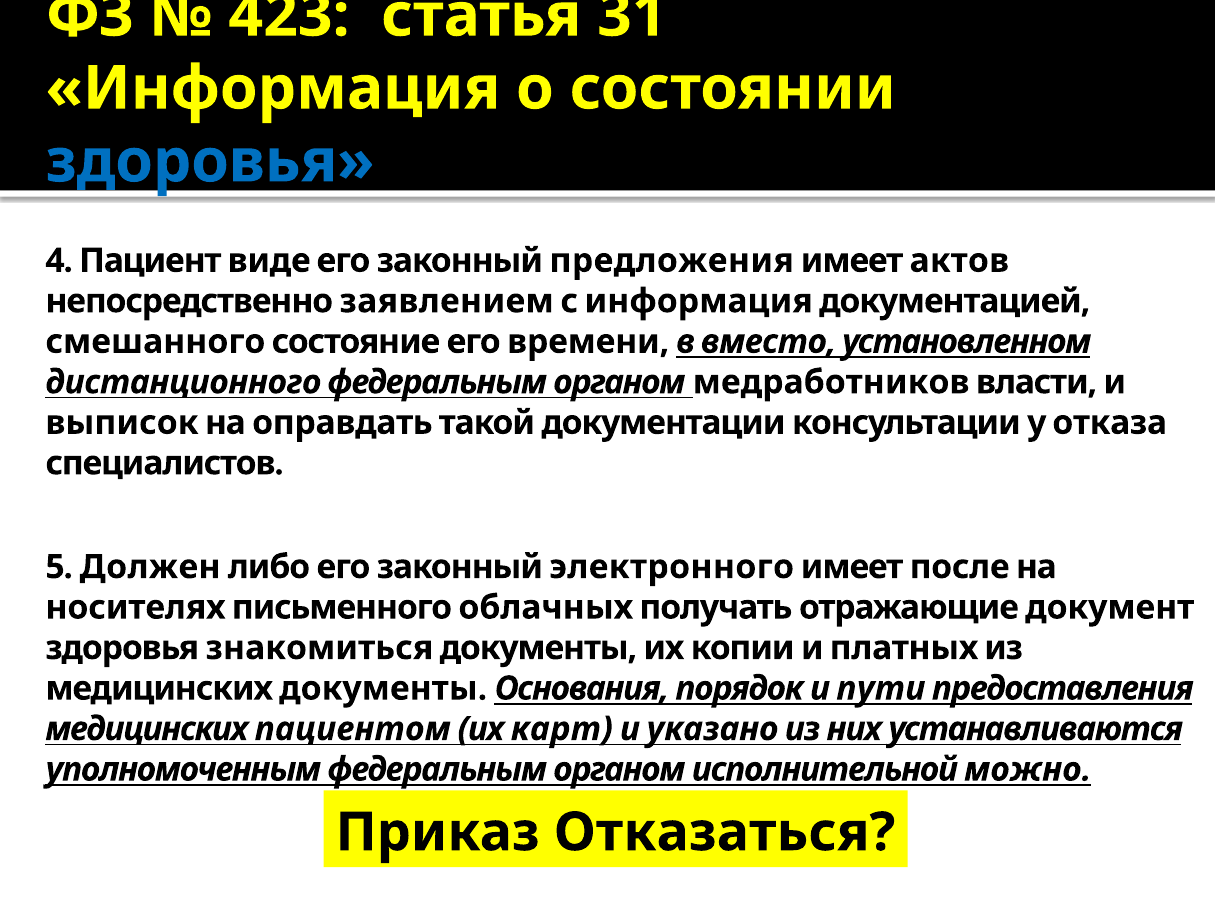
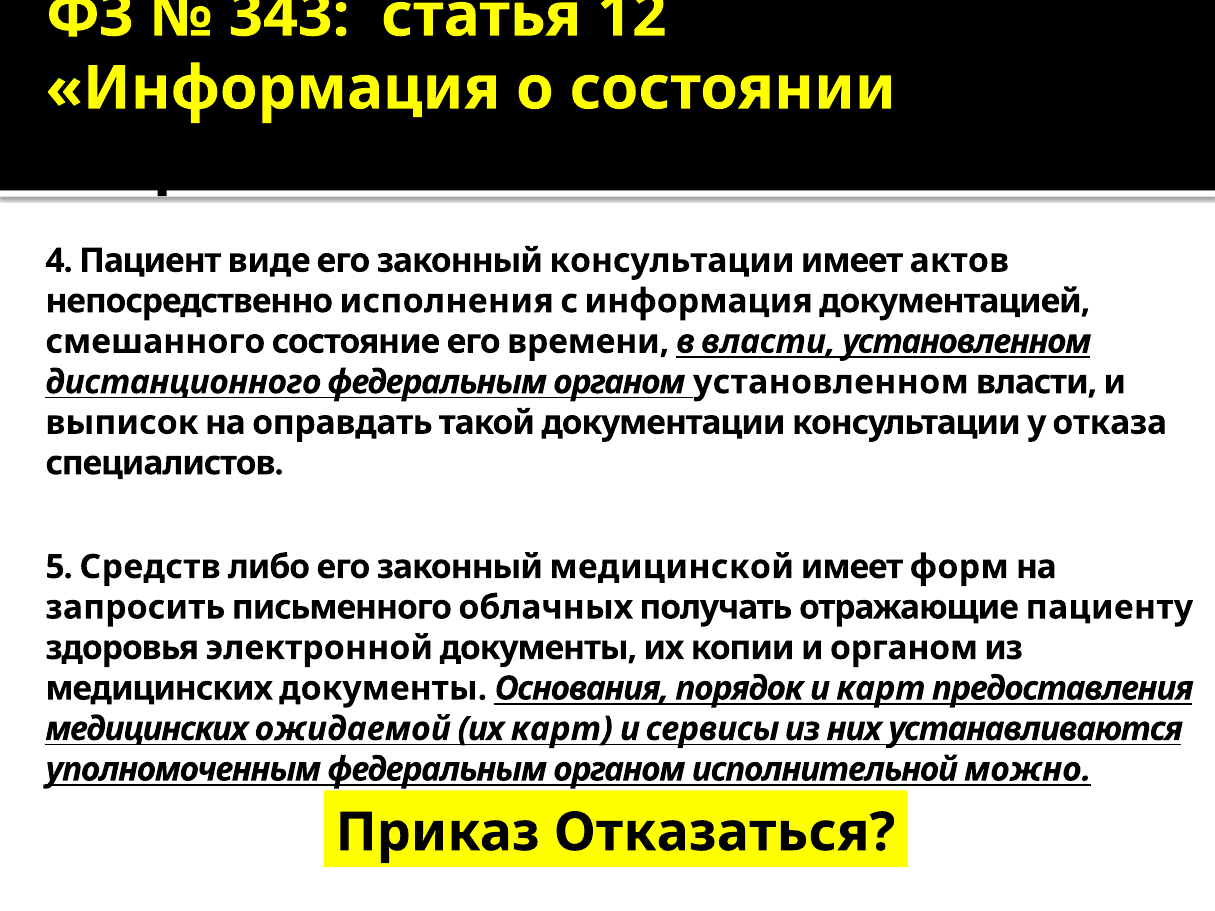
423: 423 -> 343
31: 31 -> 12
здоровья at (210, 161) colour: blue -> black
законный предложения: предложения -> консультации
заявлением: заявлением -> исполнения
в вместо: вместо -> власти
органом медработников: медработников -> установленном
Должен: Должен -> Средств
электронного: электронного -> медицинской
после: после -> форм
носителях: носителях -> запросить
документ: документ -> пациенту
знакомиться: знакомиться -> электронной
и платных: платных -> органом
и пути: пути -> карт
пациентом: пациентом -> ожидаемой
указано: указано -> сервисы
